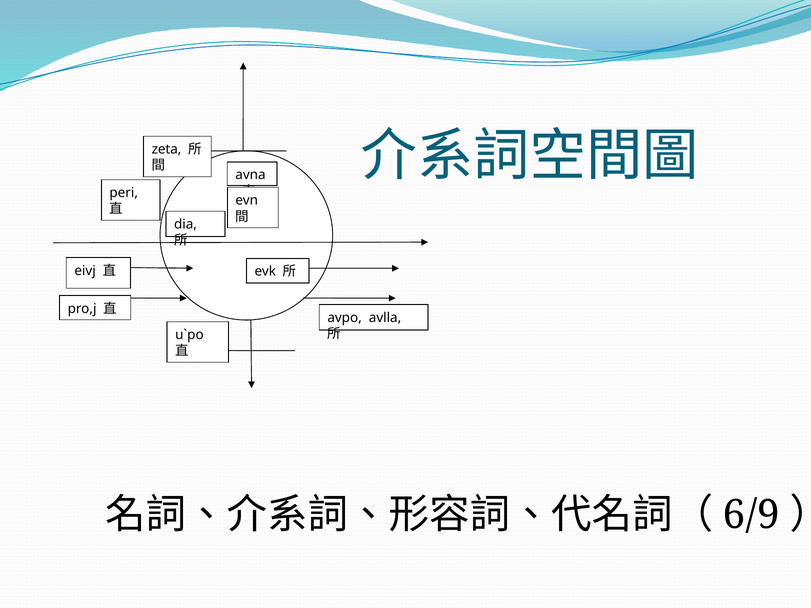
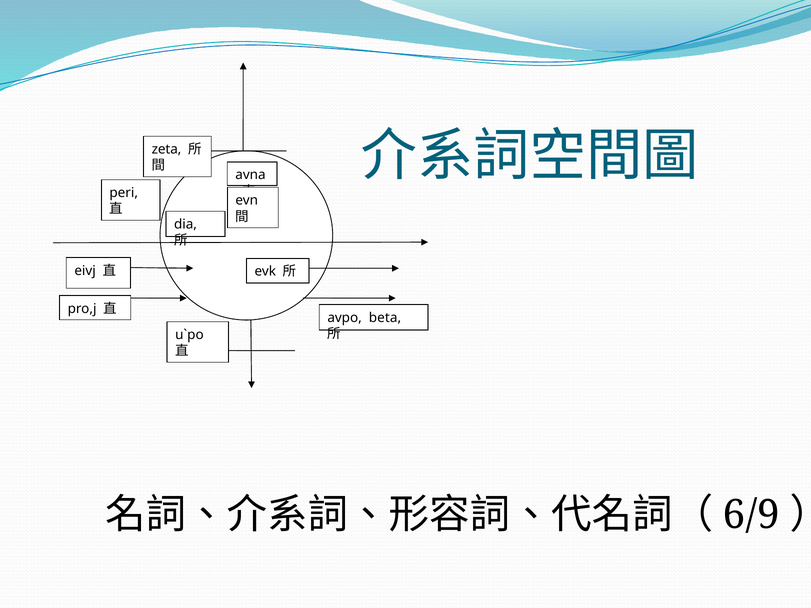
avlla: avlla -> beta
